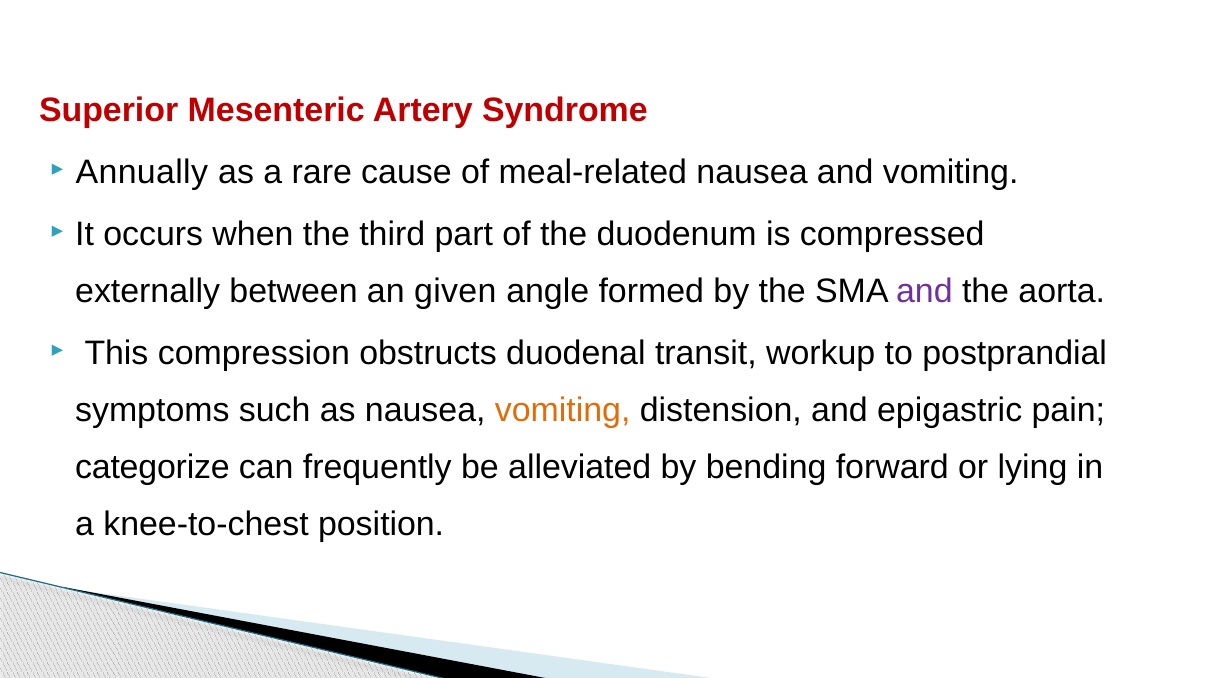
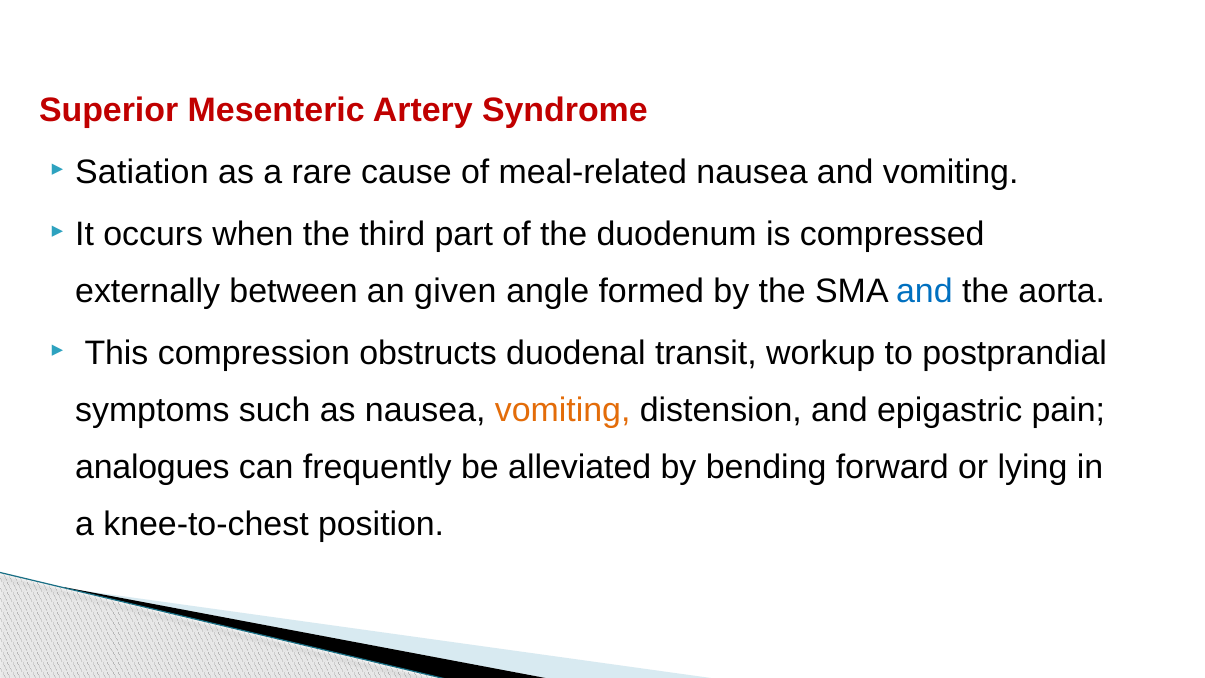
Annually: Annually -> Satiation
and at (924, 292) colour: purple -> blue
categorize: categorize -> analogues
